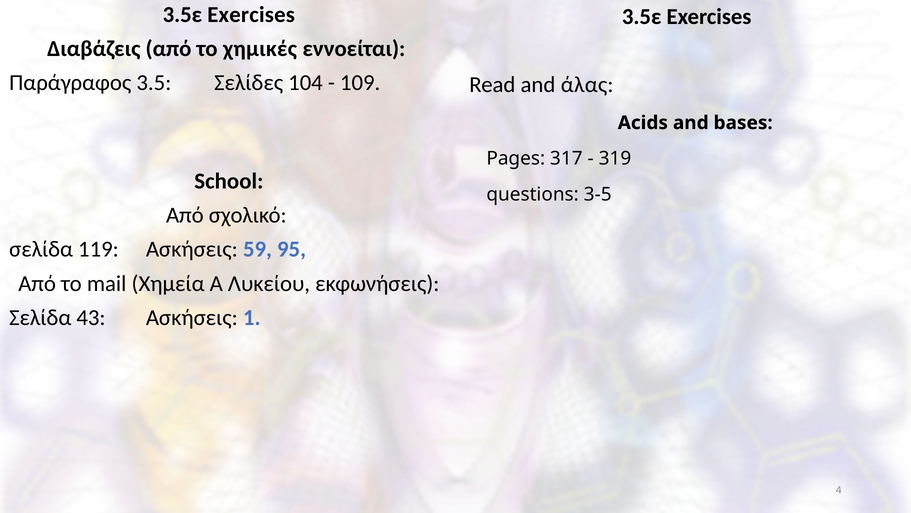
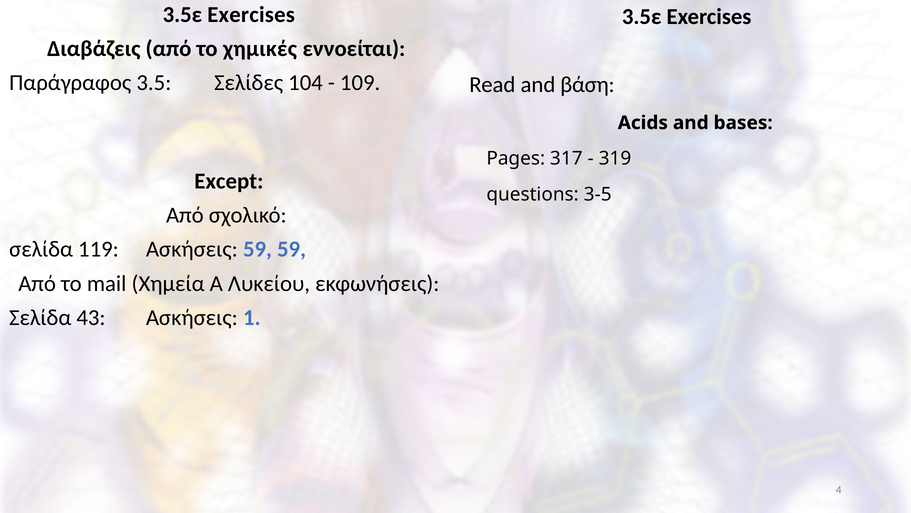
άλας: άλας -> βάση
School: School -> Except
59 95: 95 -> 59
